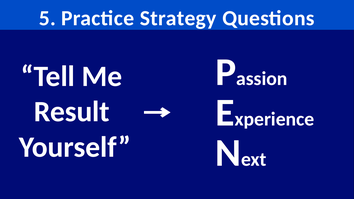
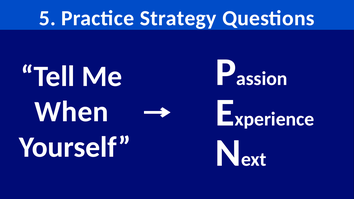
Result: Result -> When
